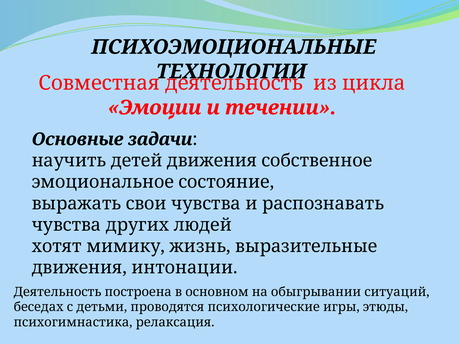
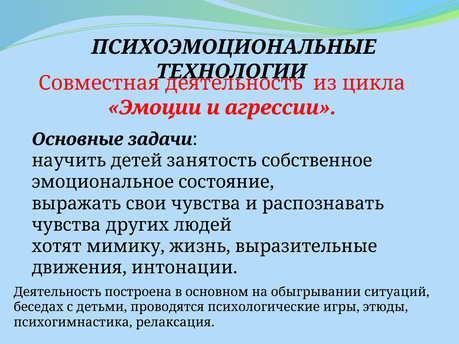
течении: течении -> агрессии
детей движения: движения -> занятость
